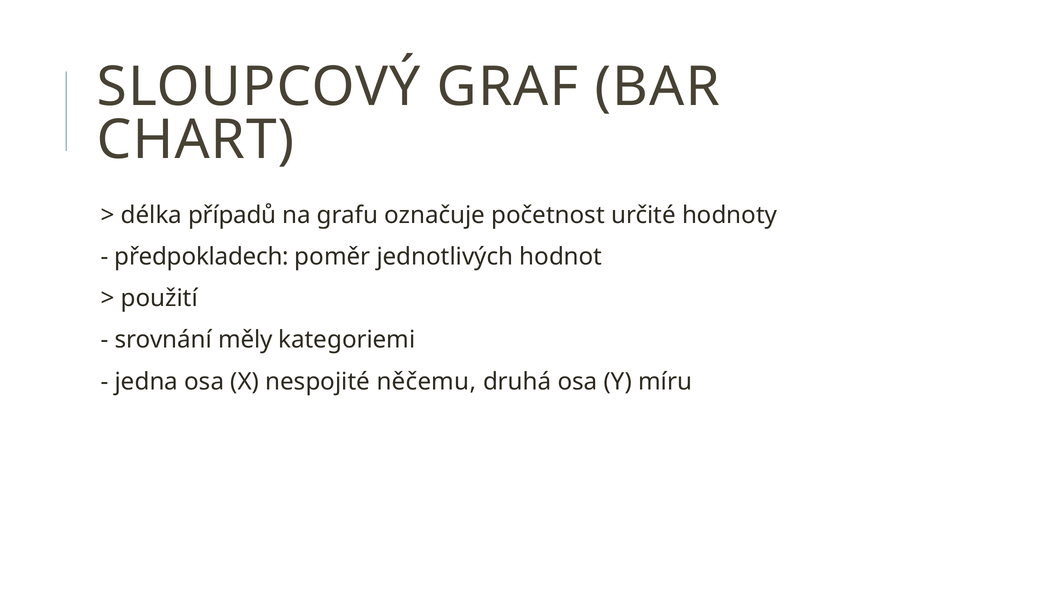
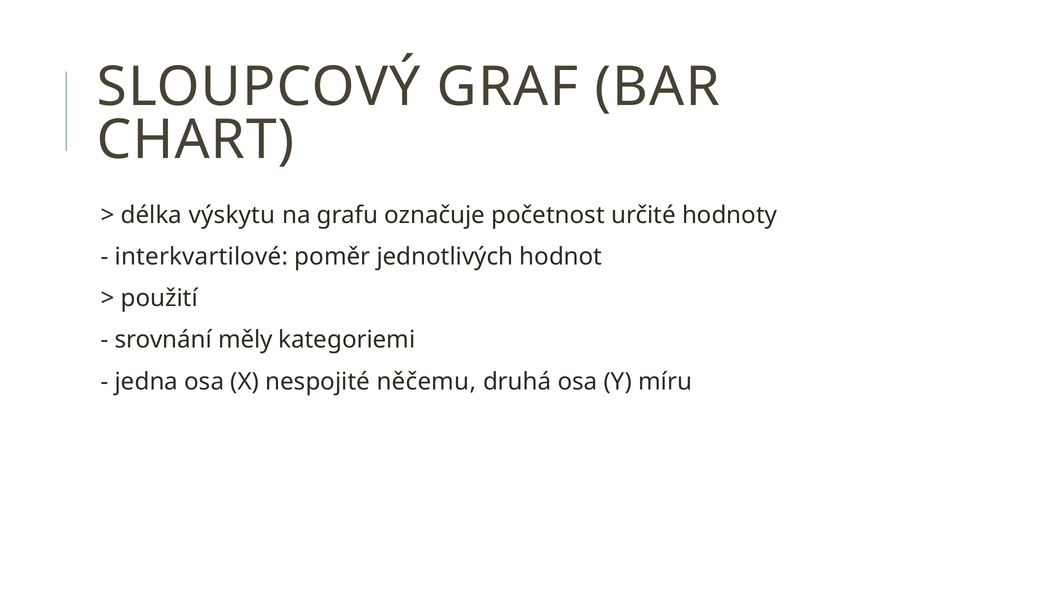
případů: případů -> výskytu
předpokladech: předpokladech -> interkvartilové
